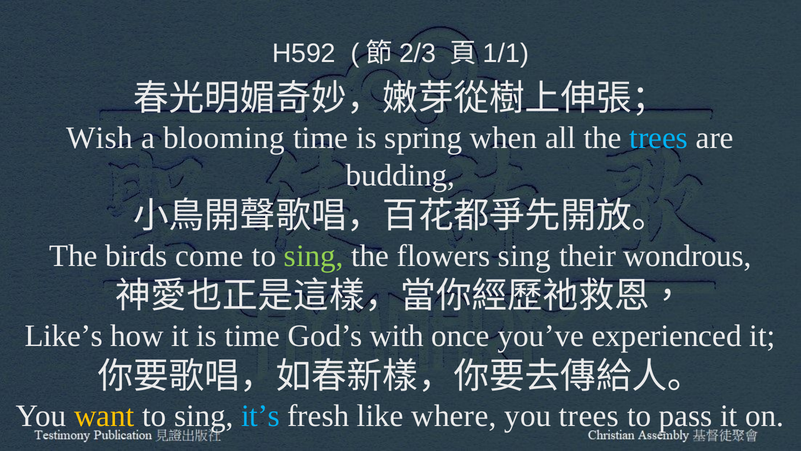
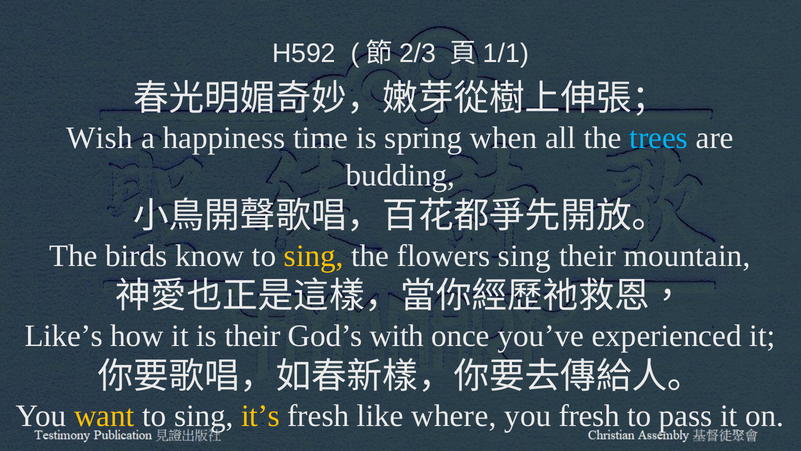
blooming: blooming -> happiness
come: come -> know
sing at (314, 256) colour: light green -> yellow
wondrous: wondrous -> mountain
is time: time -> their
it’s colour: light blue -> yellow
you trees: trees -> fresh
